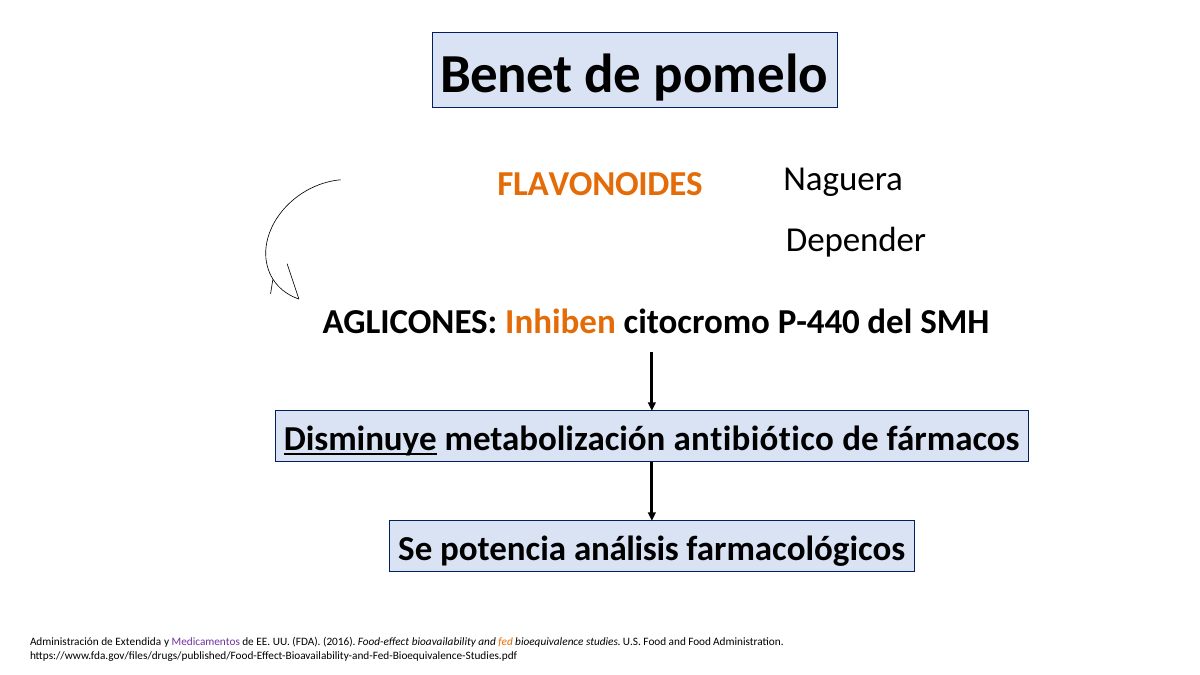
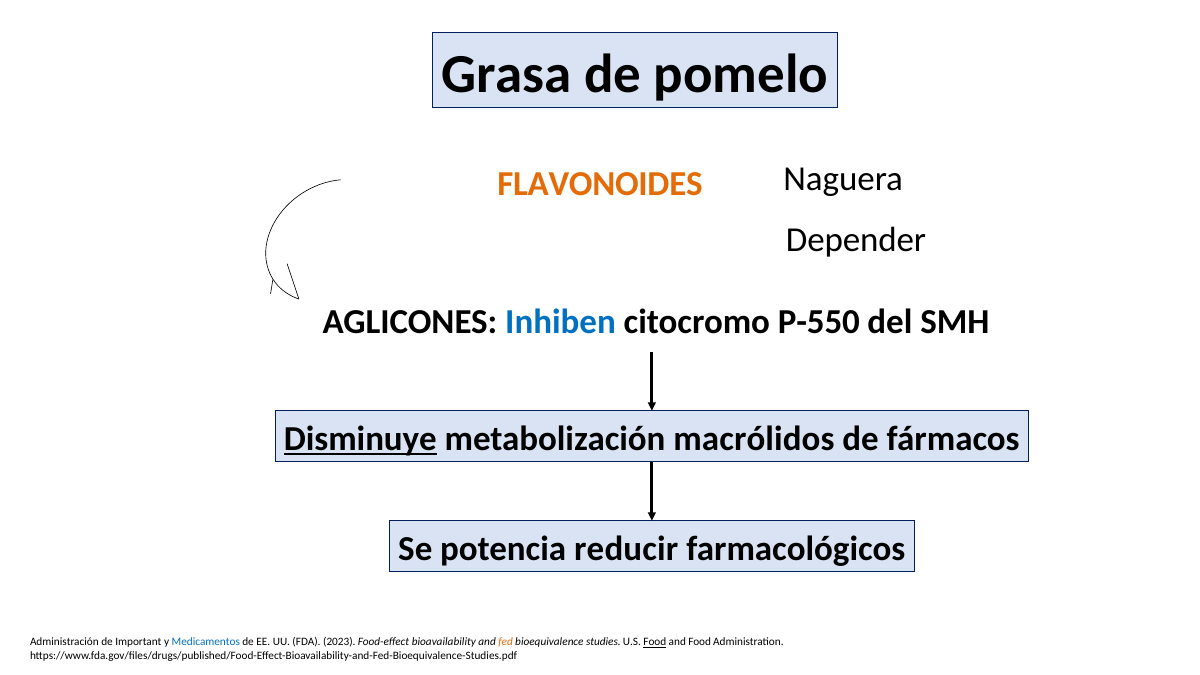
Benet: Benet -> Grasa
Inhiben colour: orange -> blue
P-440: P-440 -> P-550
antibiótico: antibiótico -> macrólidos
análisis: análisis -> reducir
Extendida: Extendida -> Important
Medicamentos colour: purple -> blue
2016: 2016 -> 2023
Food at (655, 642) underline: none -> present
